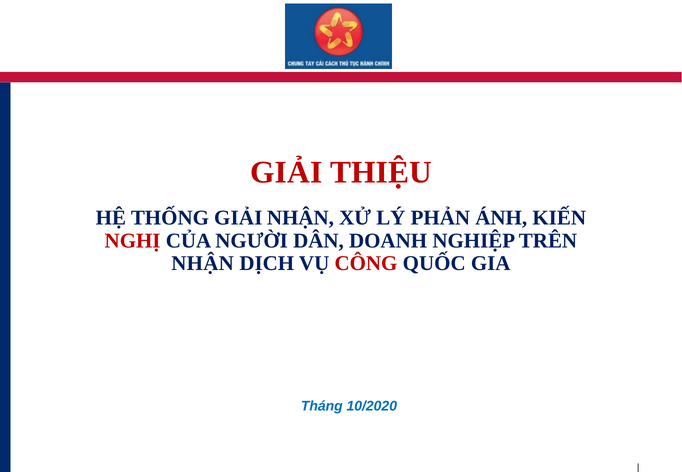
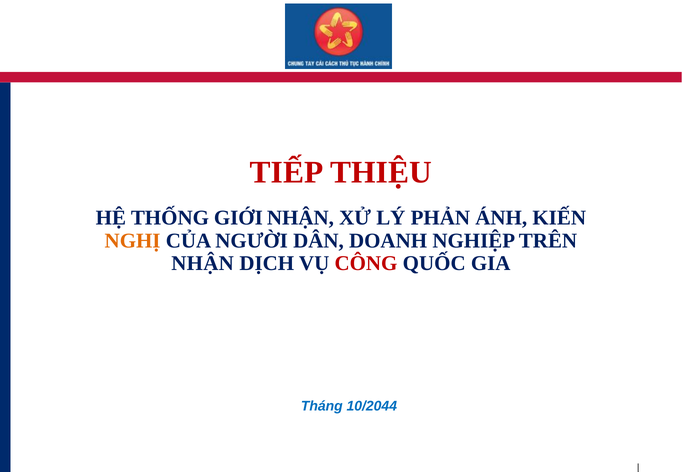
GIẢI at (286, 173): GIẢI -> TIẾP
THỐNG GIẢI: GIẢI -> GIỚI
NGHỊ colour: red -> orange
10/2020: 10/2020 -> 10/2044
